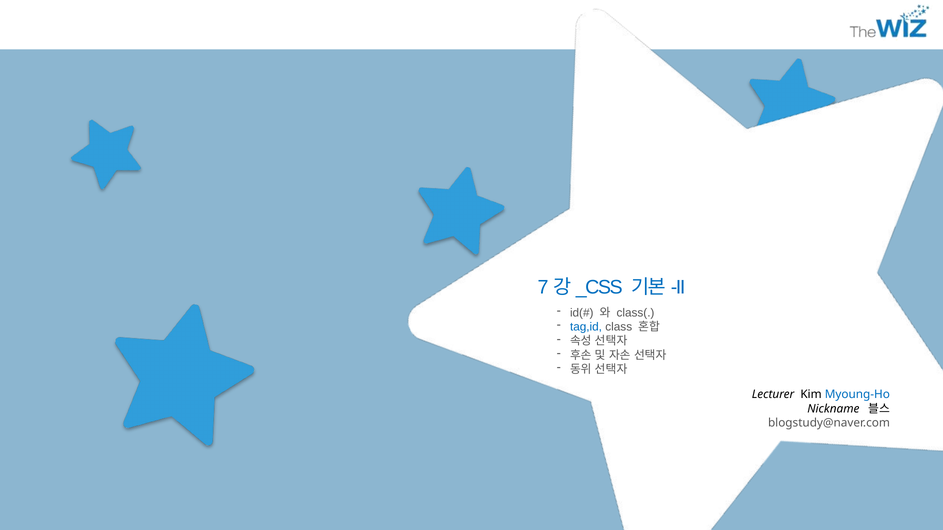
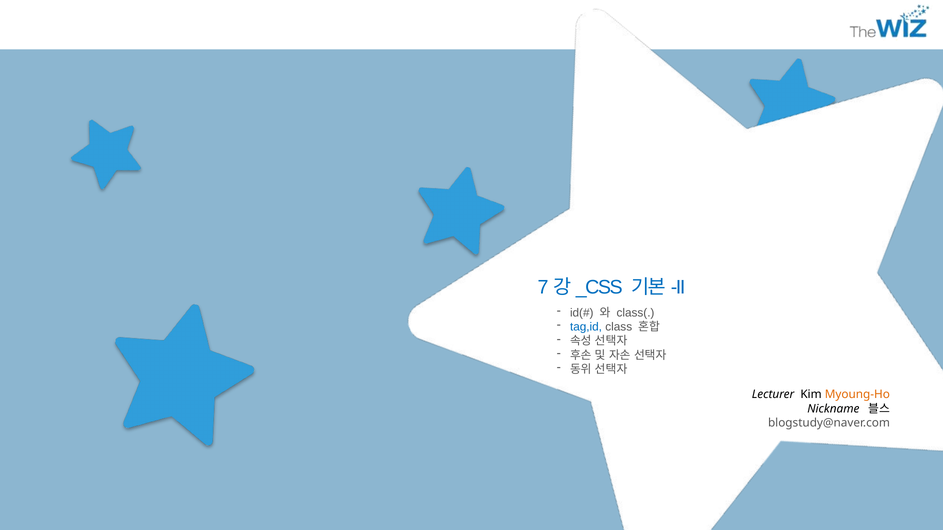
Myoung-Ho colour: blue -> orange
